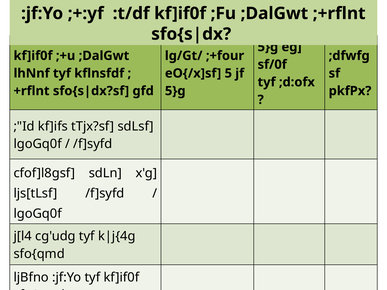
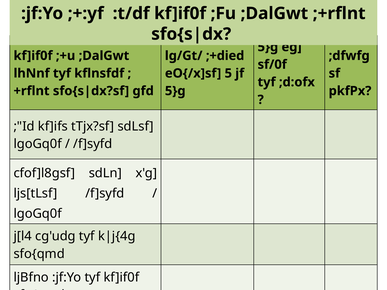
;+four: ;+four -> ;+died
